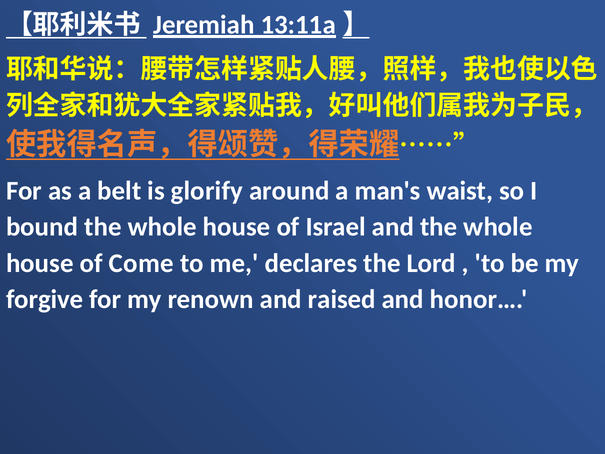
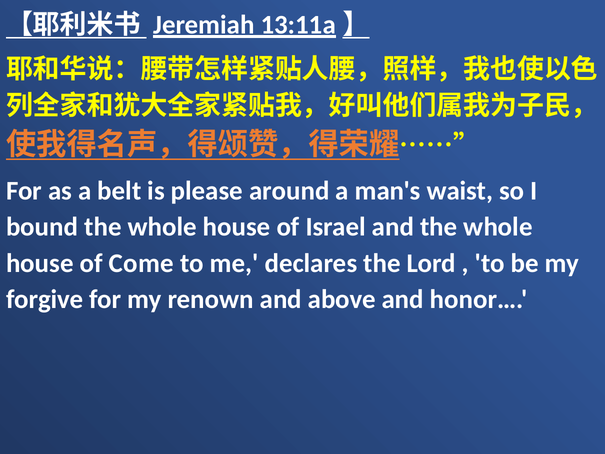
glorify: glorify -> please
raised: raised -> above
